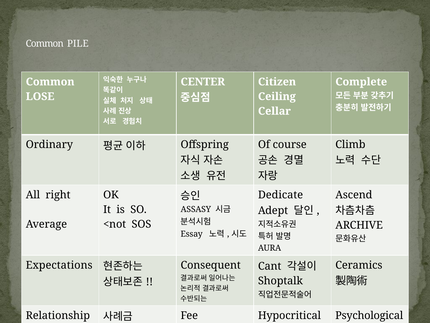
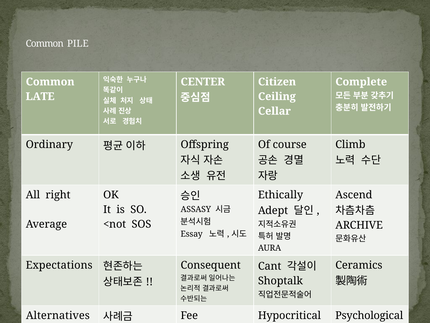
LOSE: LOSE -> LATE
Dedicate: Dedicate -> Ethically
Relationship: Relationship -> Alternatives
